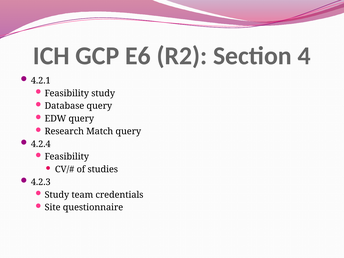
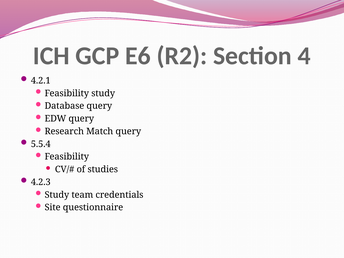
4.2.4: 4.2.4 -> 5.5.4
